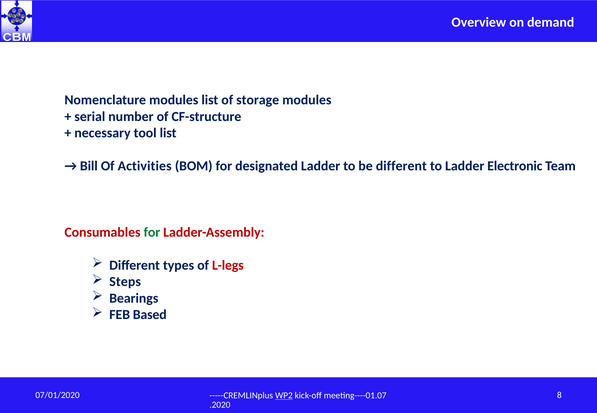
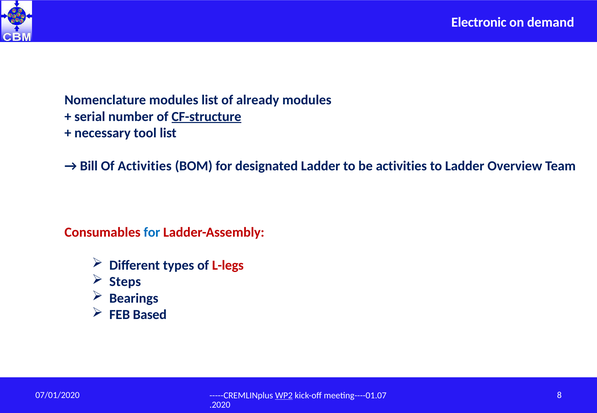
Overview: Overview -> Electronic
storage: storage -> already
CF-structure underline: none -> present
be different: different -> activities
Electronic: Electronic -> Overview
for at (152, 232) colour: green -> blue
